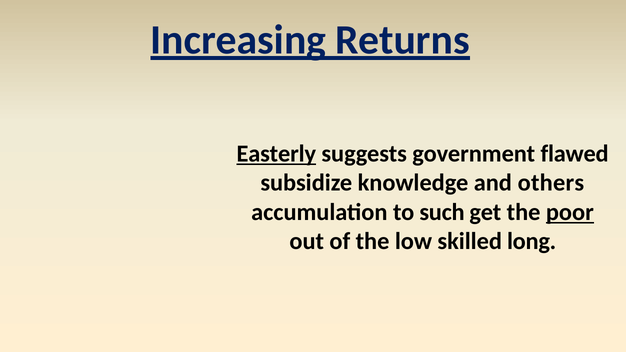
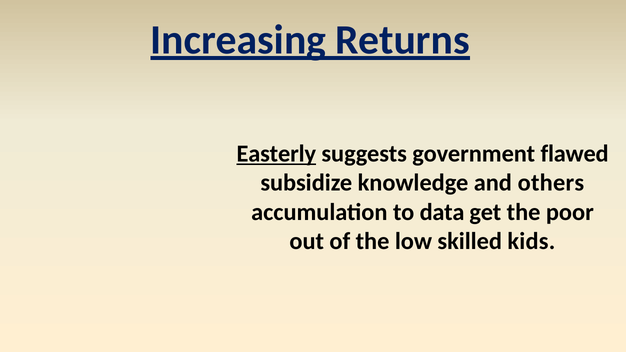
such: such -> data
poor underline: present -> none
long: long -> kids
